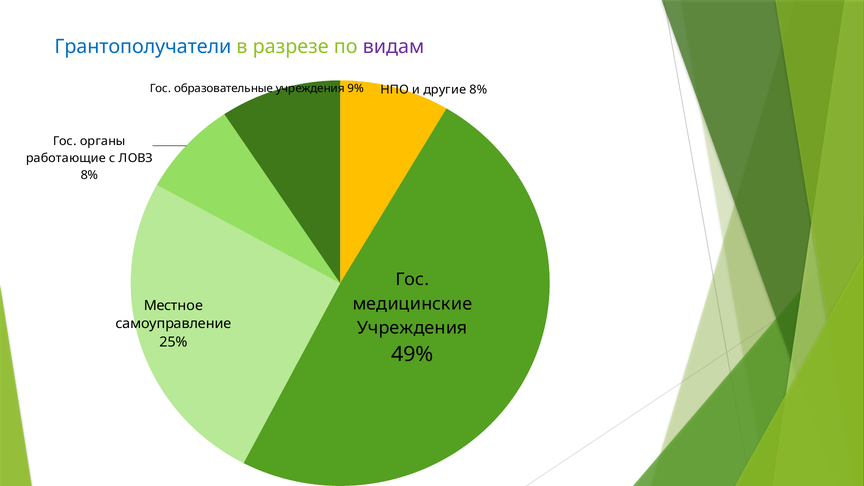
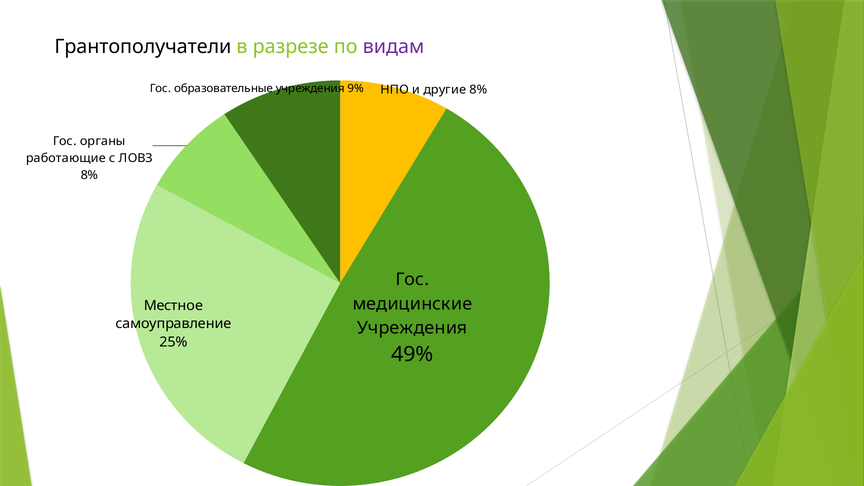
Грантополучатели colour: blue -> black
